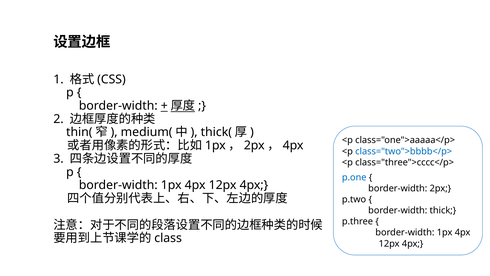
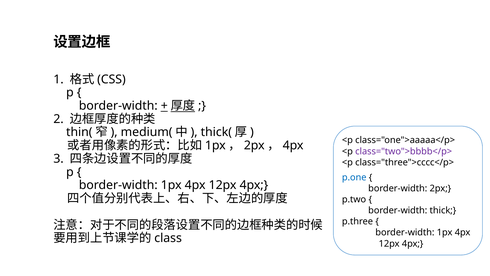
class="two">bbbb</p> colour: blue -> purple
